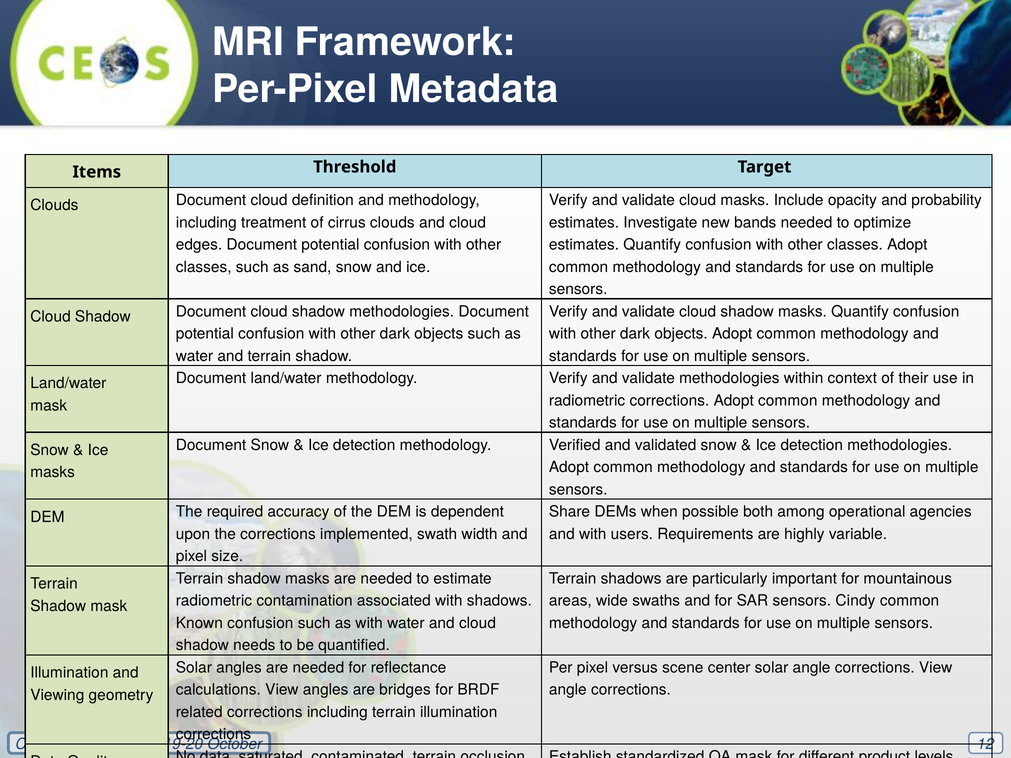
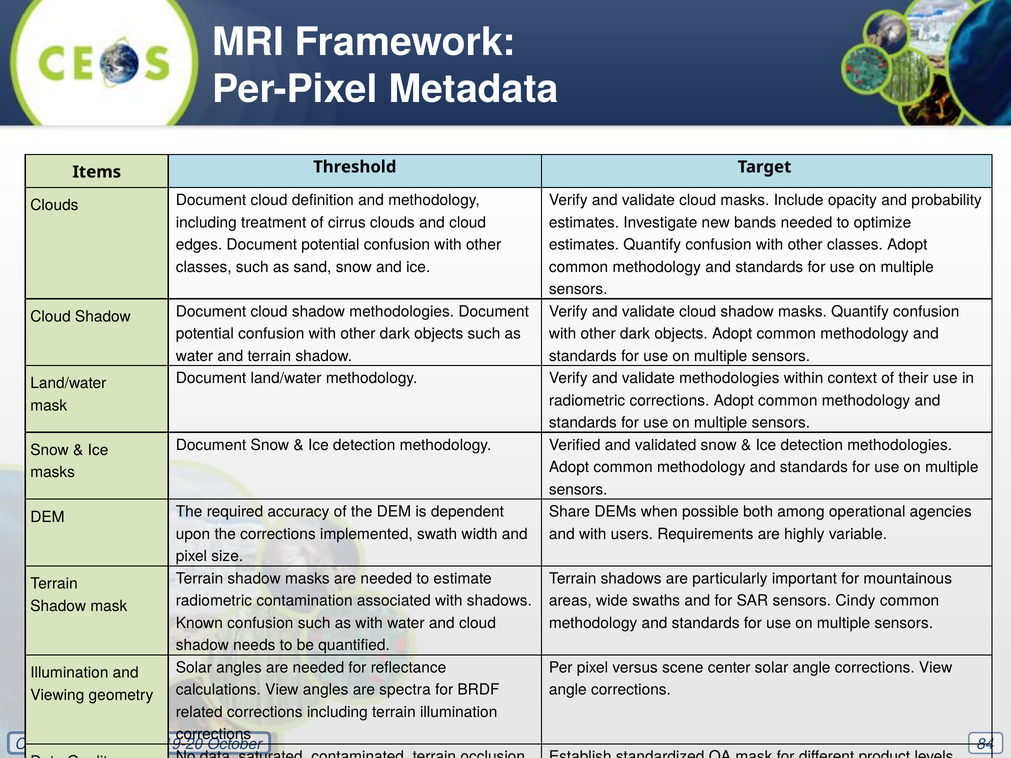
bridges: bridges -> spectra
12: 12 -> 84
